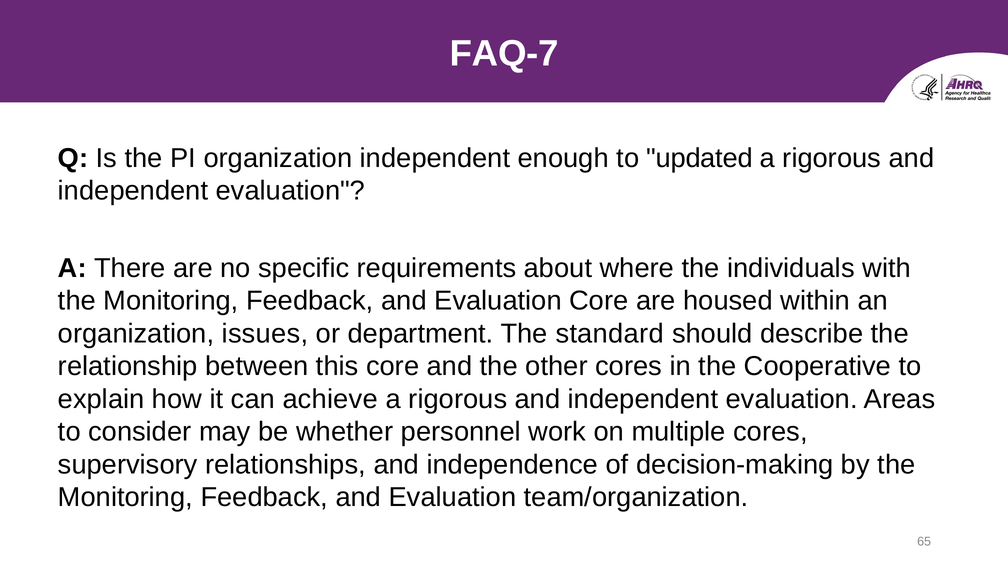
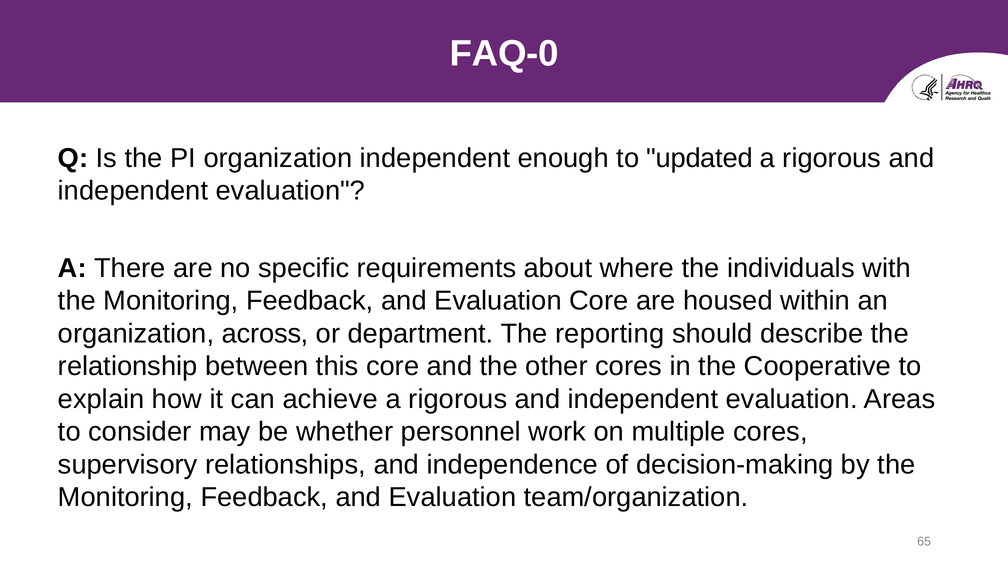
FAQ-7: FAQ-7 -> FAQ-0
issues: issues -> across
standard: standard -> reporting
